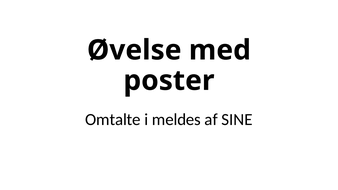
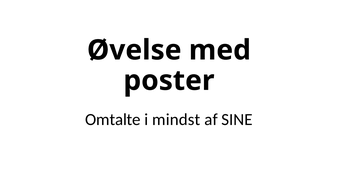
meldes: meldes -> mindst
